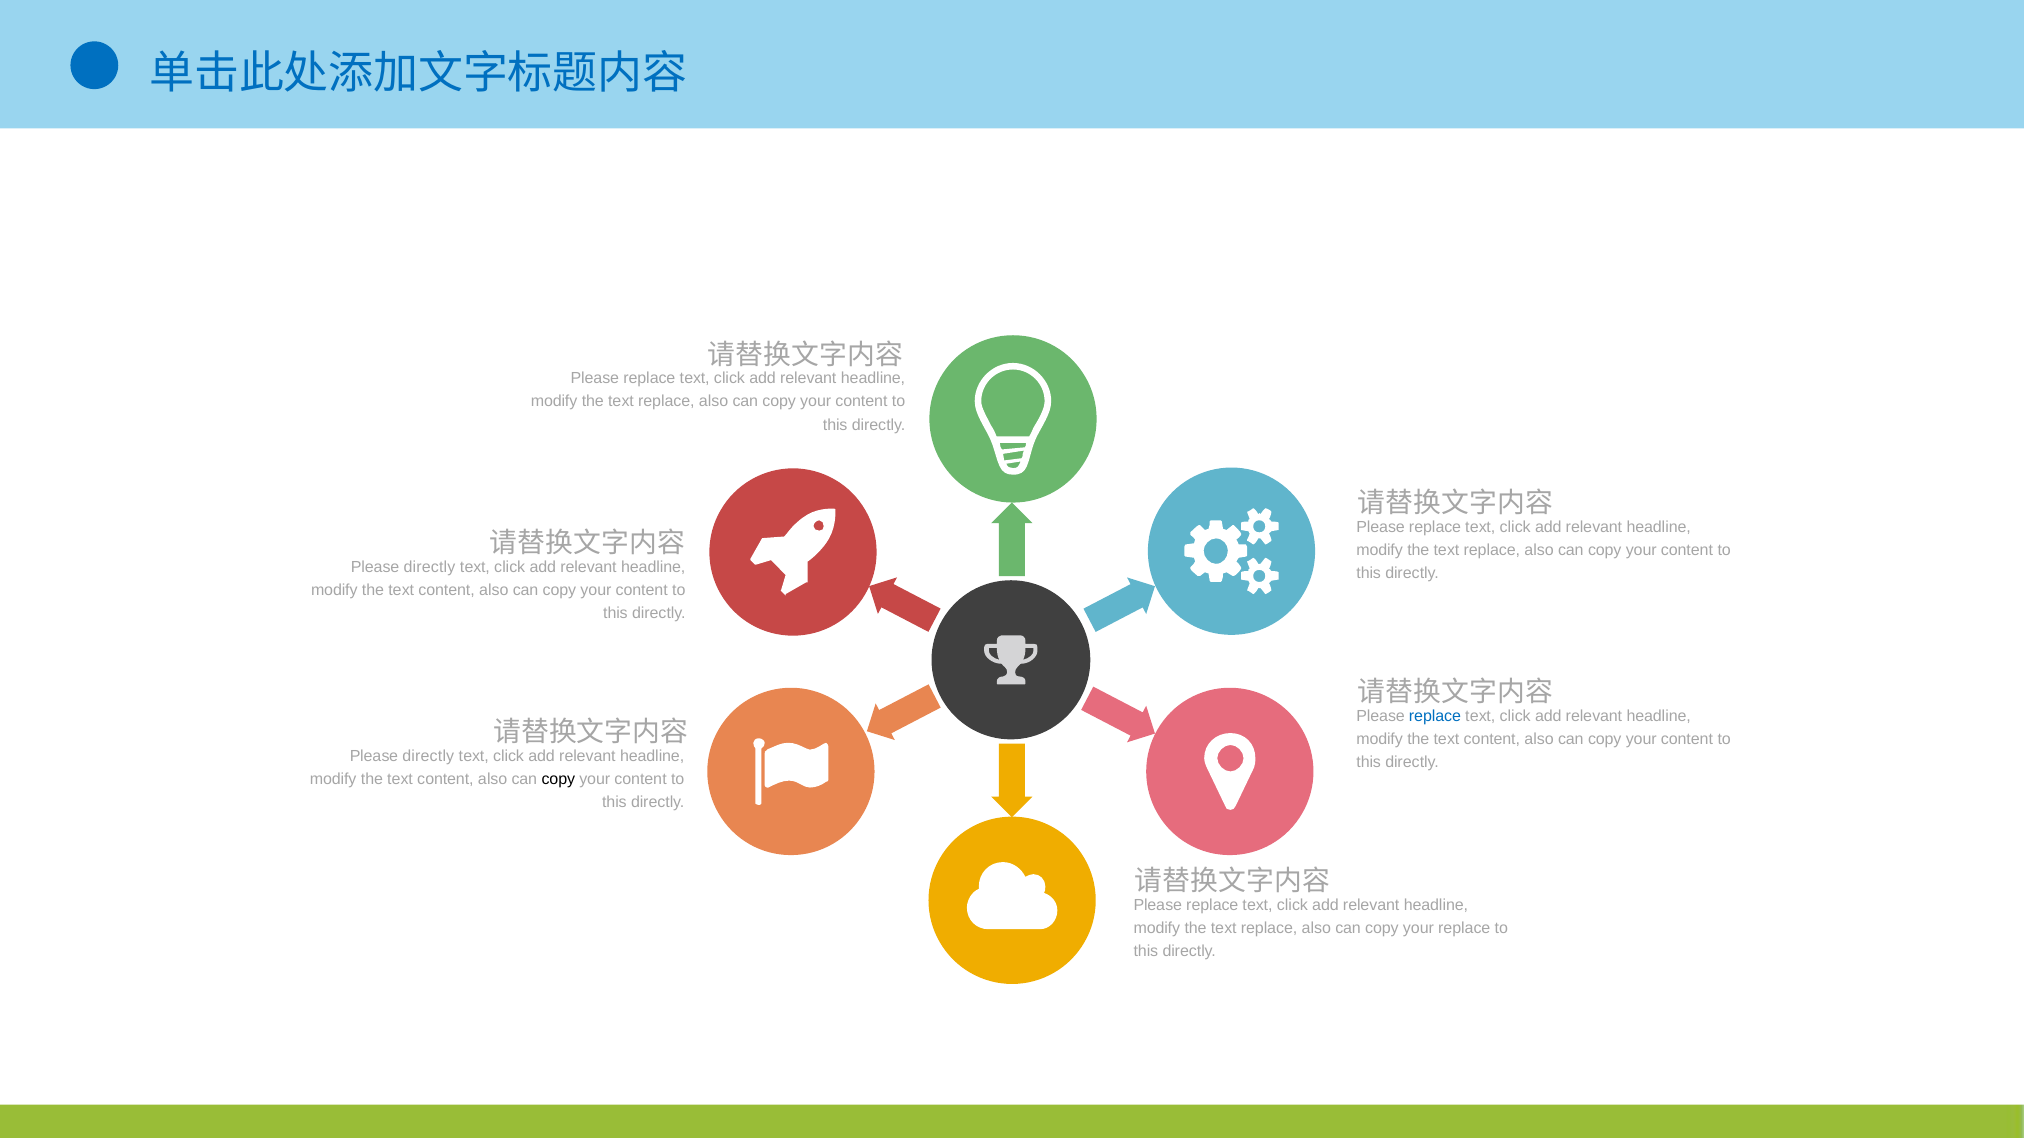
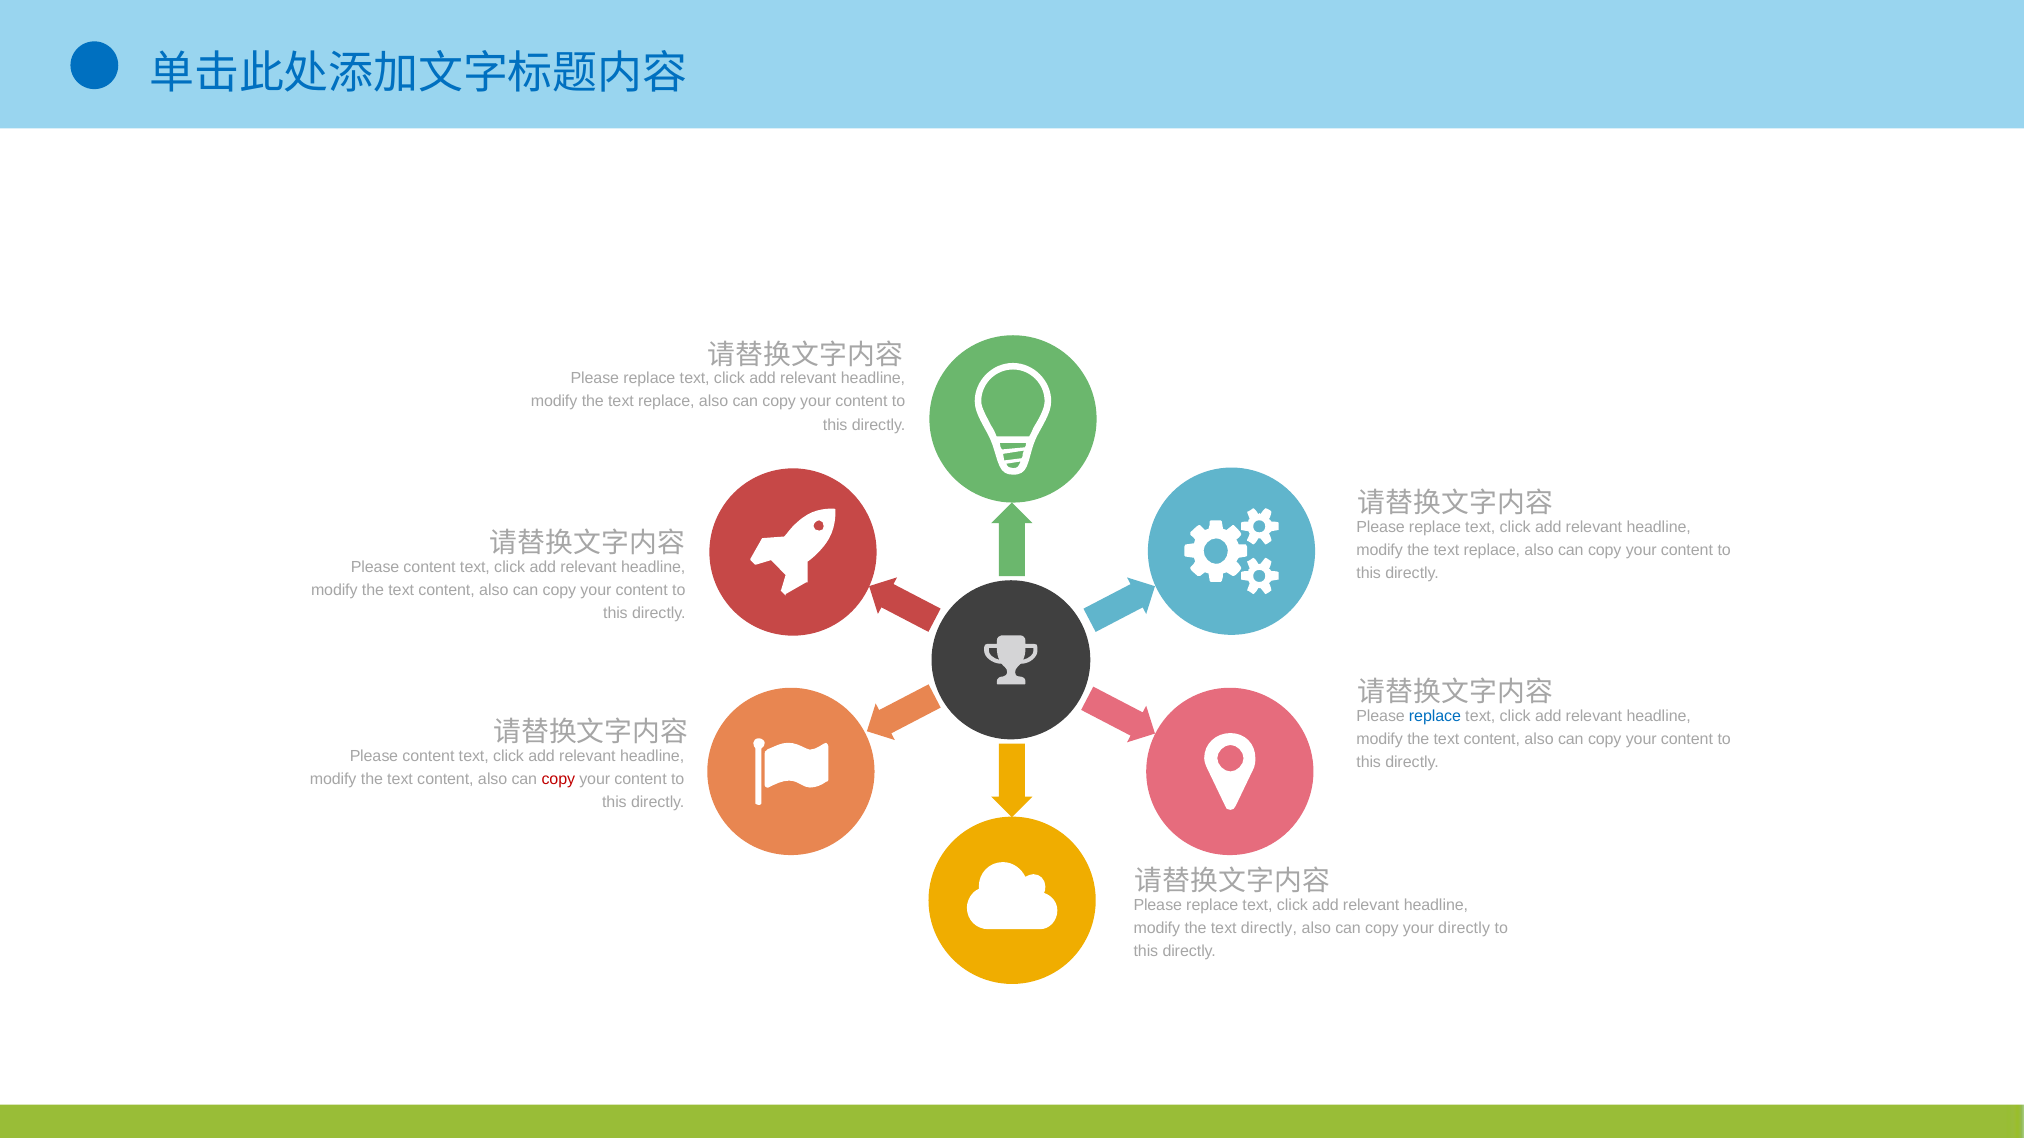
directly at (429, 568): directly -> content
directly at (428, 757): directly -> content
copy at (558, 780) colour: black -> red
replace at (1269, 928): replace -> directly
your replace: replace -> directly
